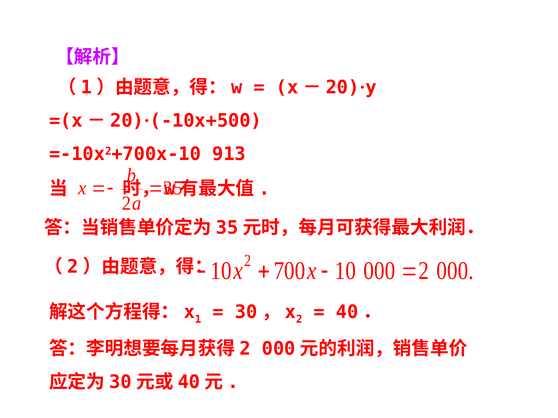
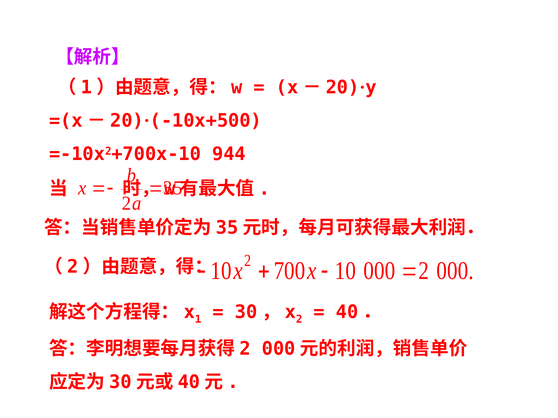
913: 913 -> 944
